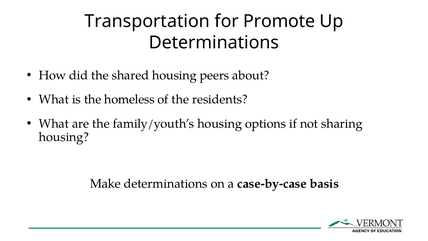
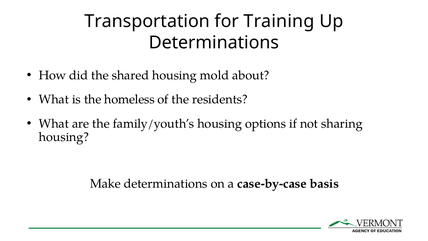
Promote: Promote -> Training
peers: peers -> mold
